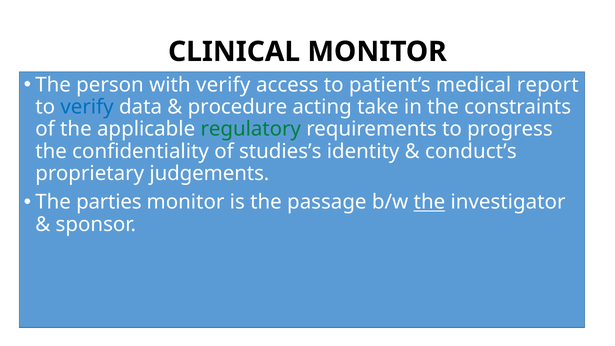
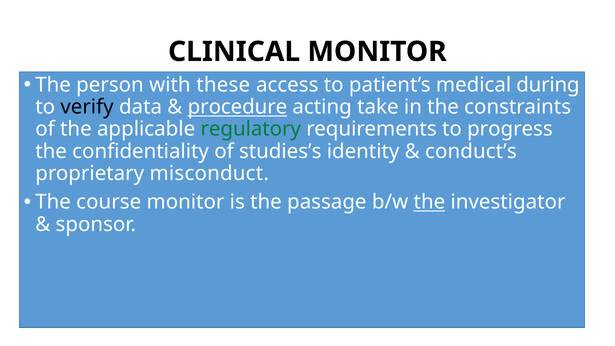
with verify: verify -> these
report: report -> during
verify at (87, 107) colour: blue -> black
procedure underline: none -> present
judgements: judgements -> misconduct
parties: parties -> course
